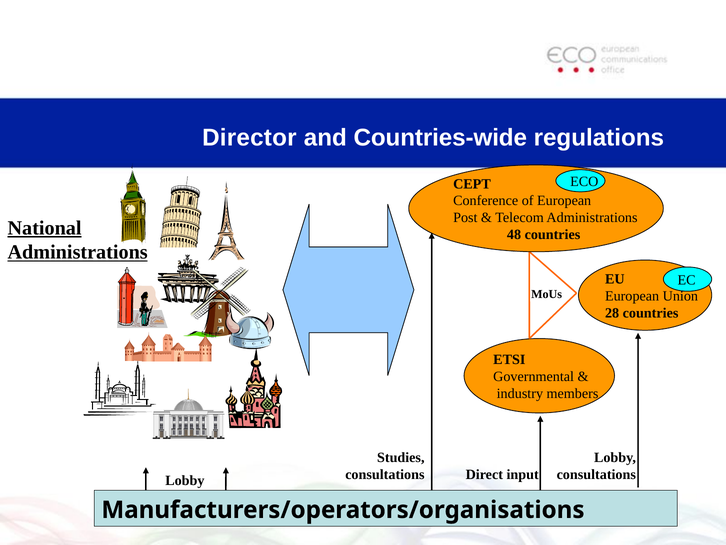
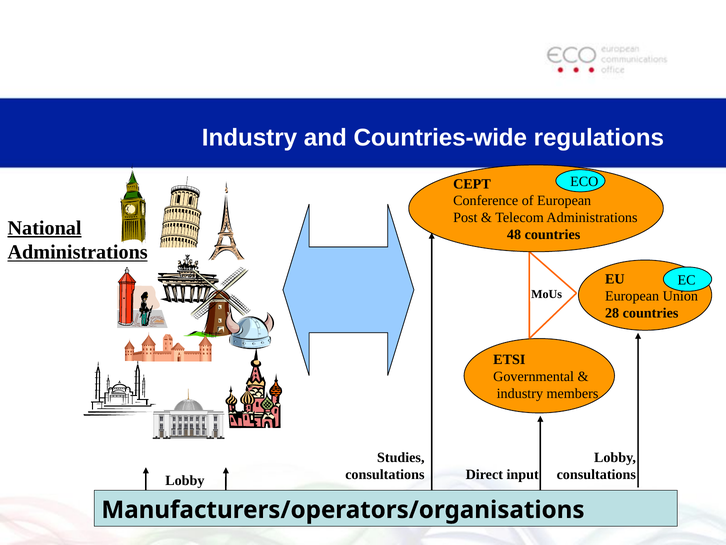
Director at (249, 138): Director -> Industry
